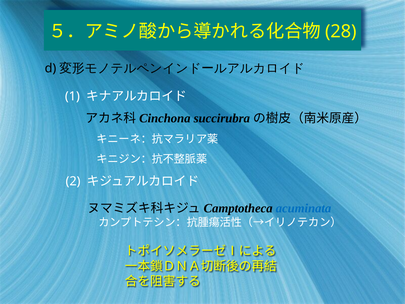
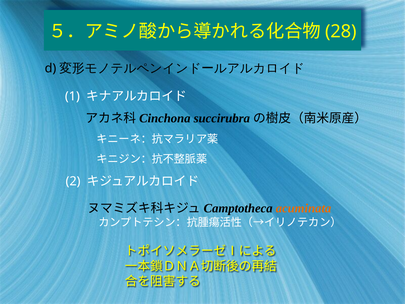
acuminata colour: blue -> orange
